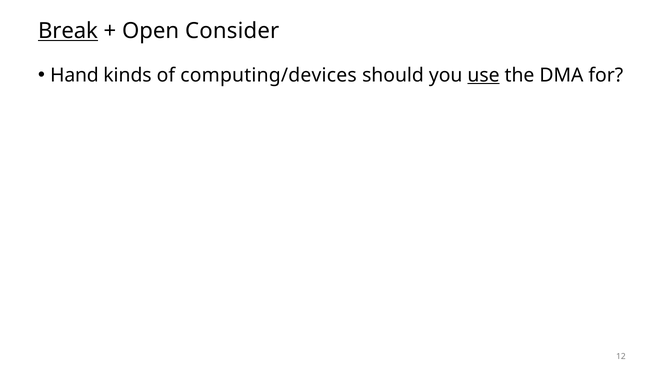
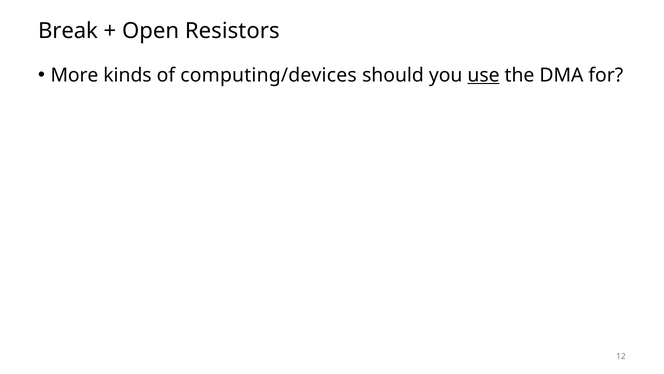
Break underline: present -> none
Consider: Consider -> Resistors
Hand: Hand -> More
